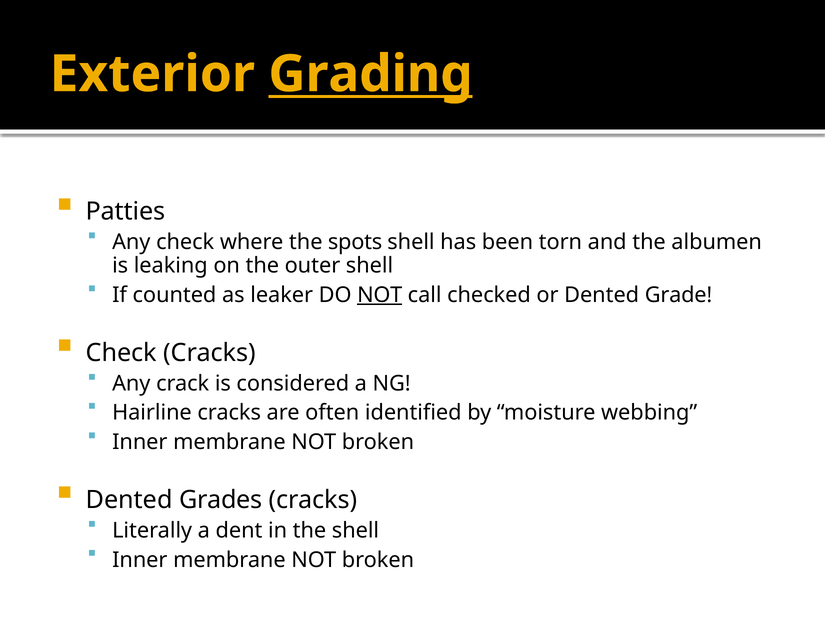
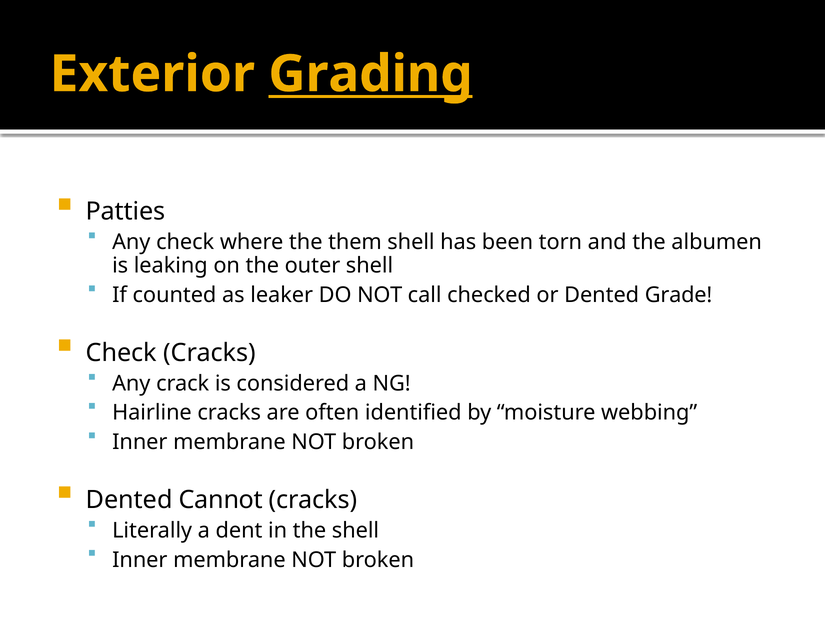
spots: spots -> them
NOT at (380, 295) underline: present -> none
Grades: Grades -> Cannot
